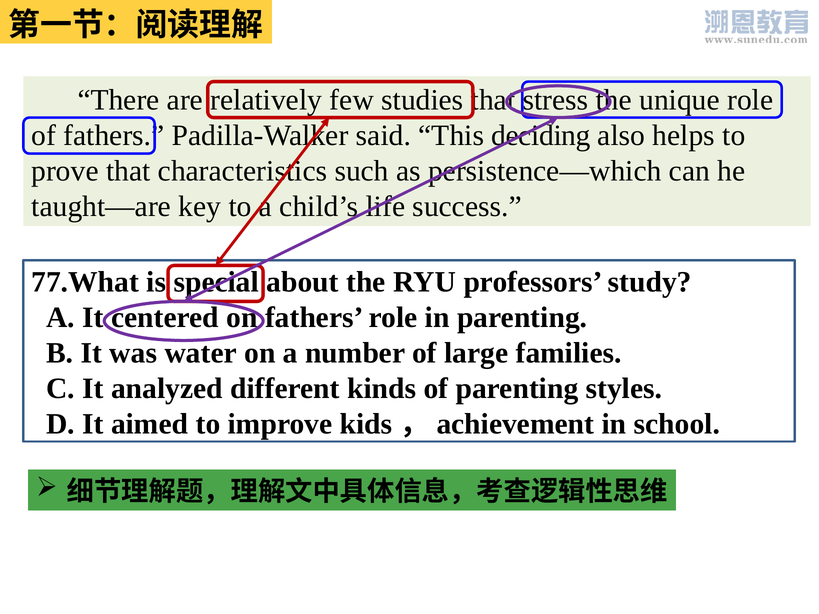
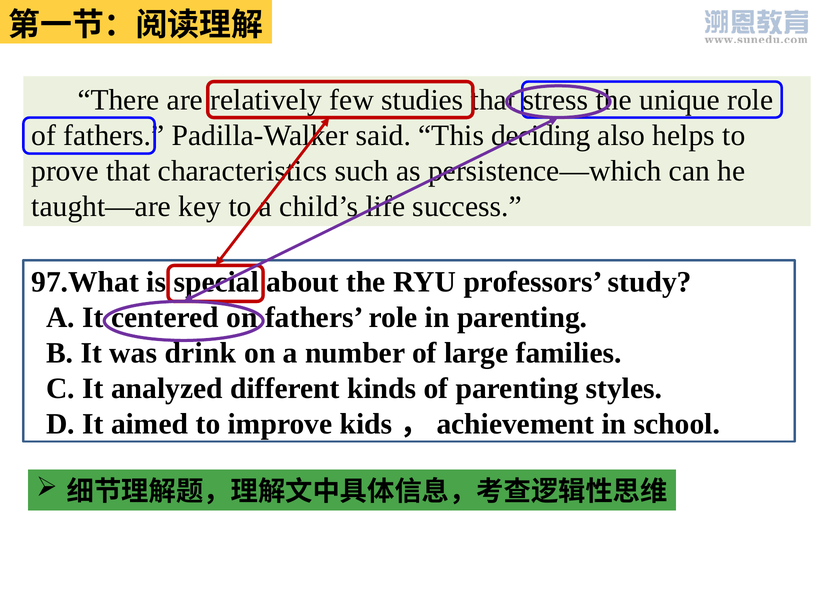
77.What: 77.What -> 97.What
water: water -> drink
